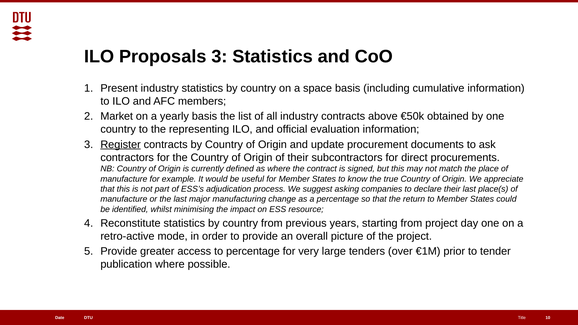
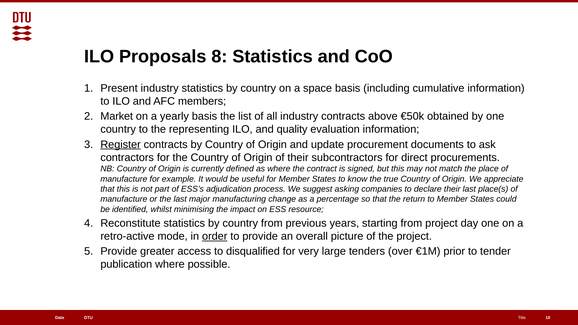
Proposals 3: 3 -> 8
official: official -> quality
order underline: none -> present
to percentage: percentage -> disqualified
